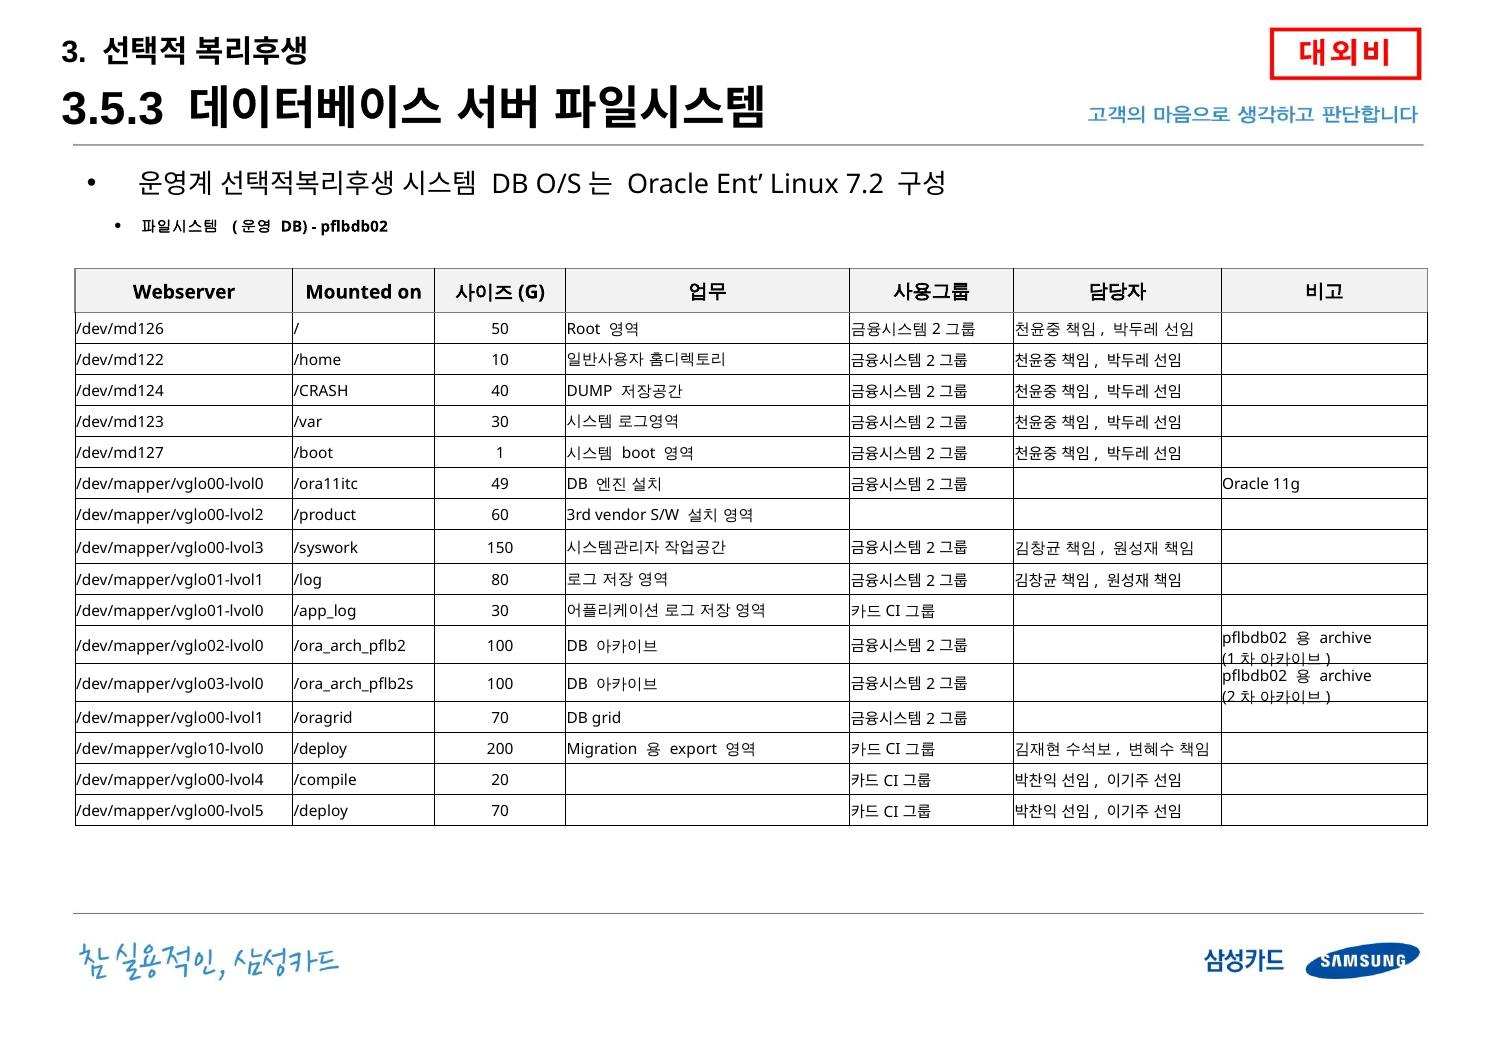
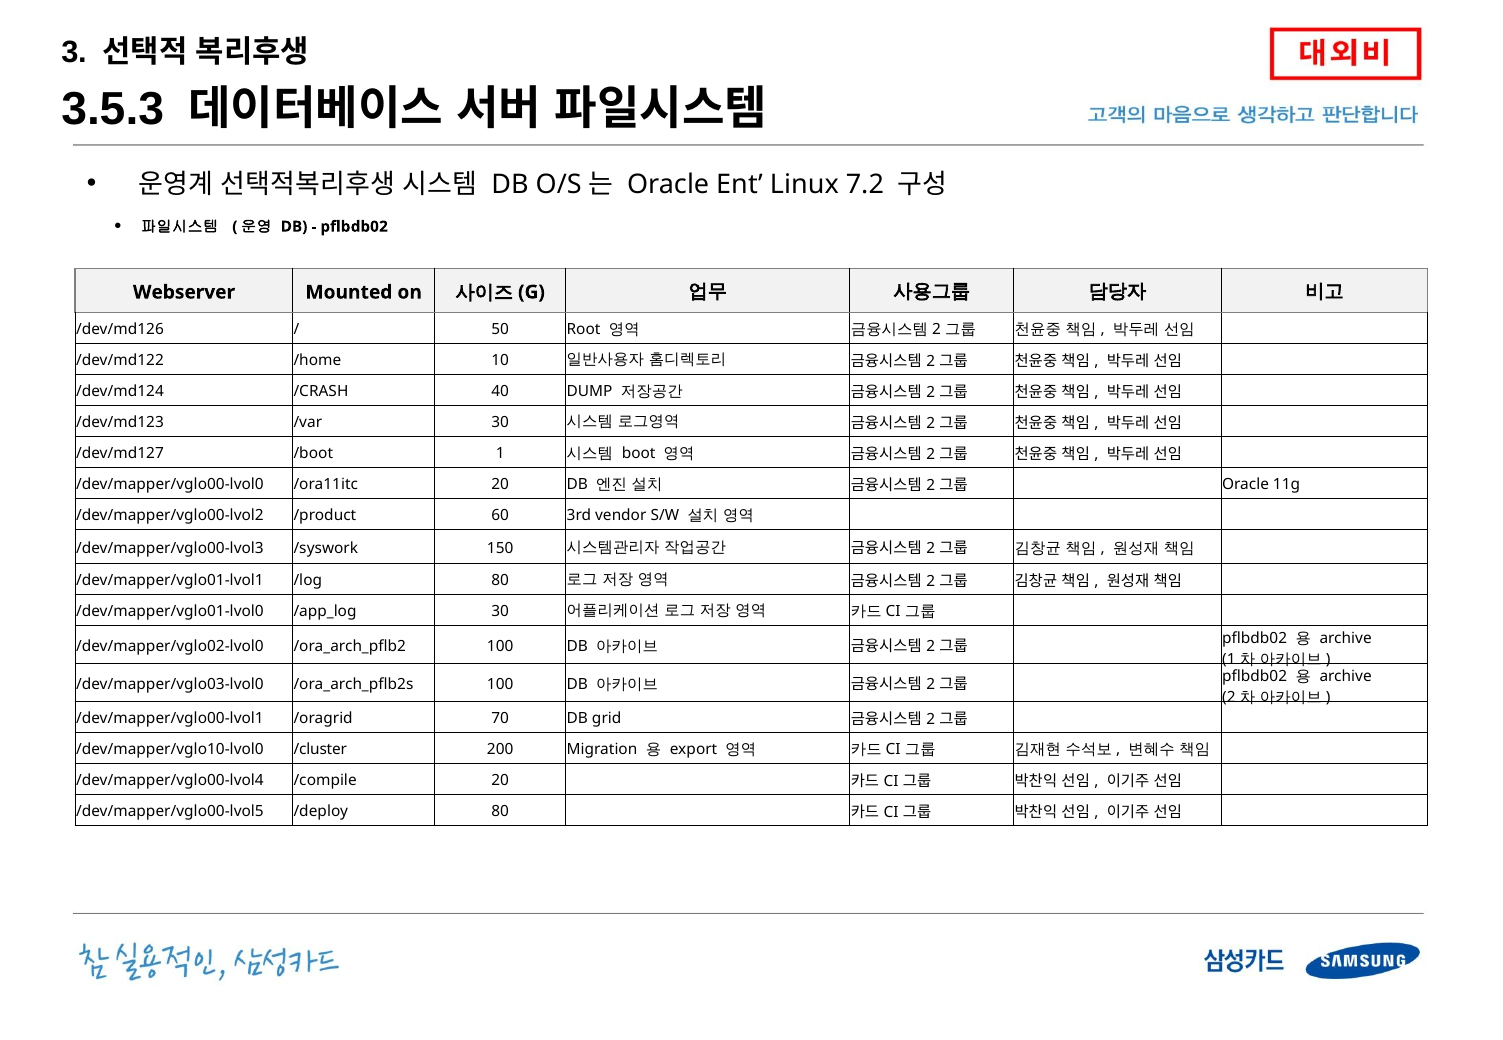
/ora11itc 49: 49 -> 20
/dev/mapper/vglo10-lvol0 /deploy: /deploy -> /cluster
/deploy 70: 70 -> 80
